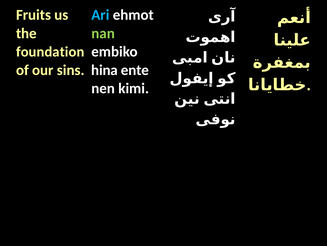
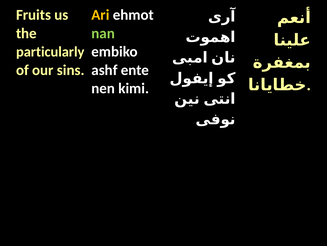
Ari colour: light blue -> yellow
foundation: foundation -> particularly
hina: hina -> ashf
